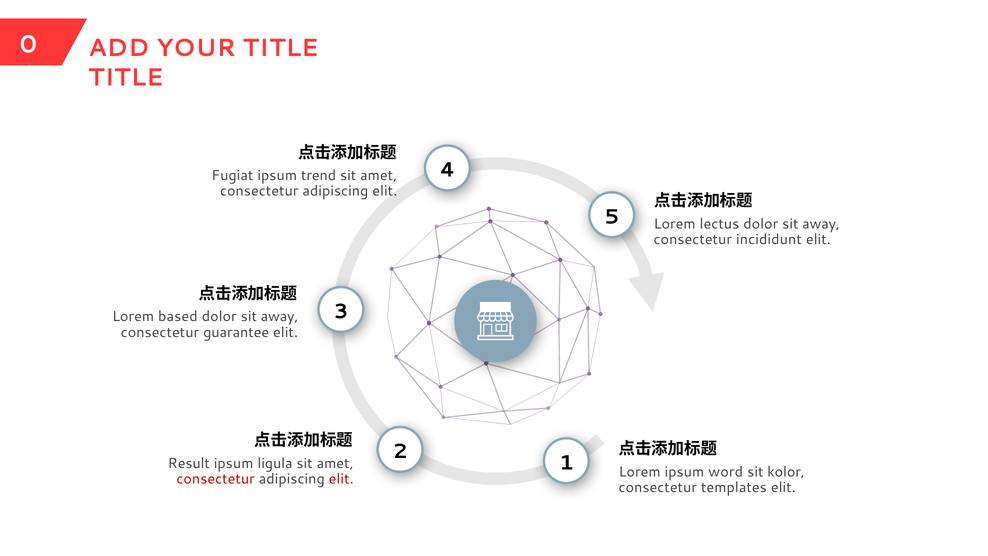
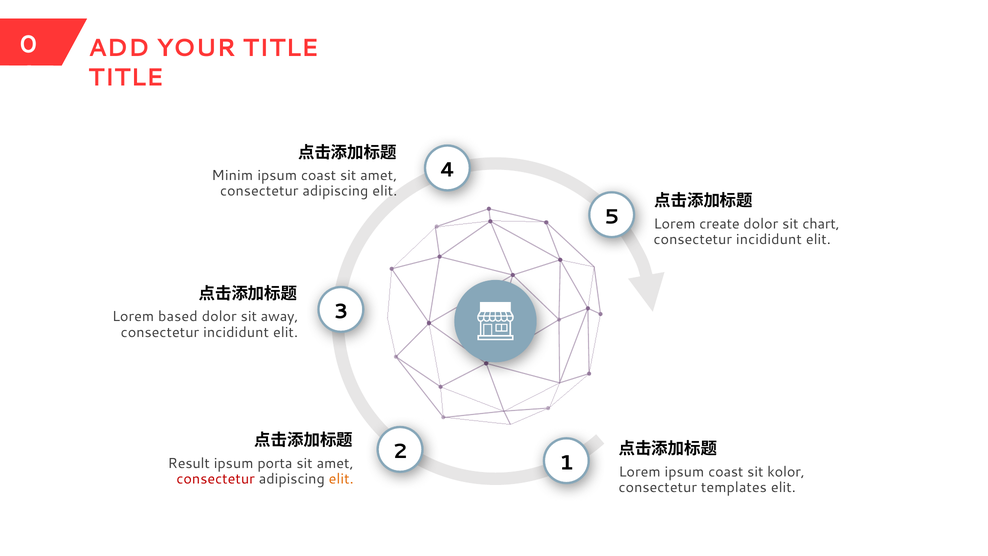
Fugiat: Fugiat -> Minim
trend at (319, 175): trend -> coast
lectus: lectus -> create
away at (821, 224): away -> chart
guarantee at (236, 332): guarantee -> incididunt
ligula: ligula -> porta
Lorem ipsum word: word -> coast
elit at (341, 479) colour: red -> orange
